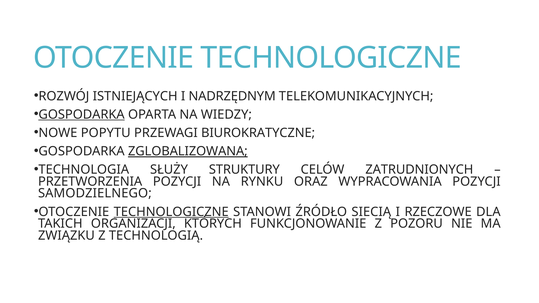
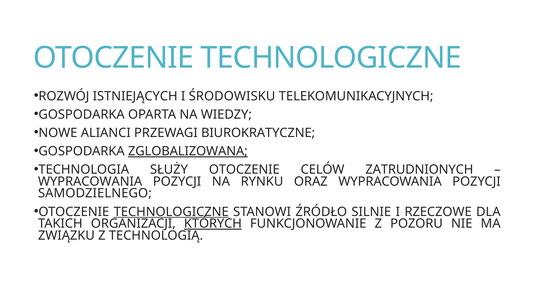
NADRZĘDNYM: NADRZĘDNYM -> ŚRODOWISKU
GOSPODARKA at (82, 115) underline: present -> none
POPYTU: POPYTU -> ALIANCI
SŁUŻY STRUKTURY: STRUKTURY -> OTOCZENIE
PRZETWORZENIA at (90, 182): PRZETWORZENIA -> WYPRACOWANIA
SIECIĄ: SIECIĄ -> SILNIE
KTÓRYCH underline: none -> present
